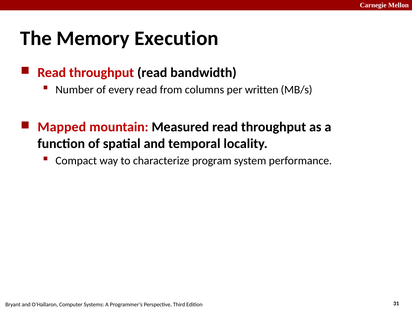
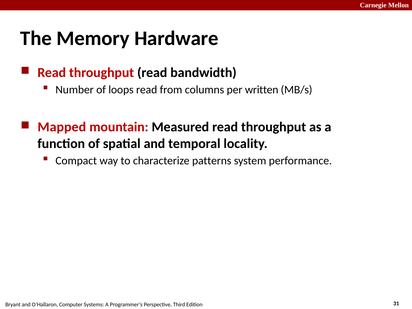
Execution: Execution -> Hardware
every: every -> loops
program: program -> patterns
